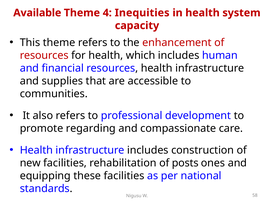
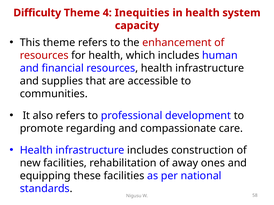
Available: Available -> Difficulty
posts: posts -> away
